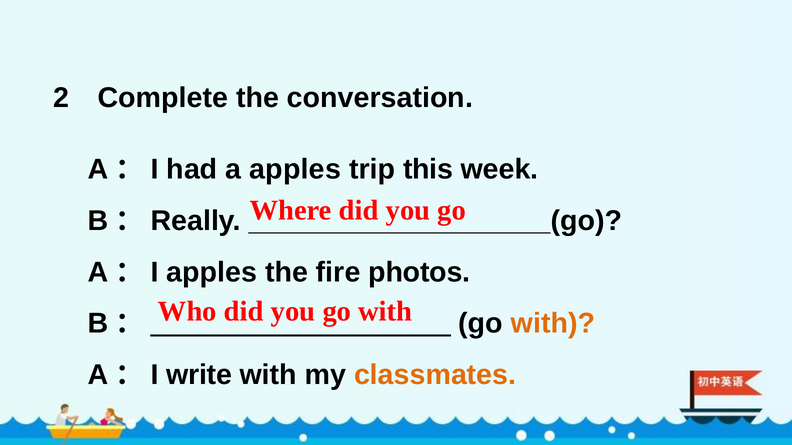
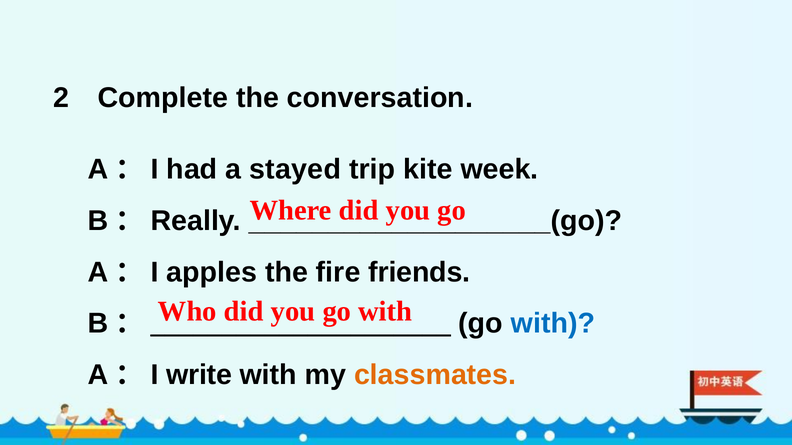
a apples: apples -> stayed
this: this -> kite
photos: photos -> friends
with at (553, 324) colour: orange -> blue
